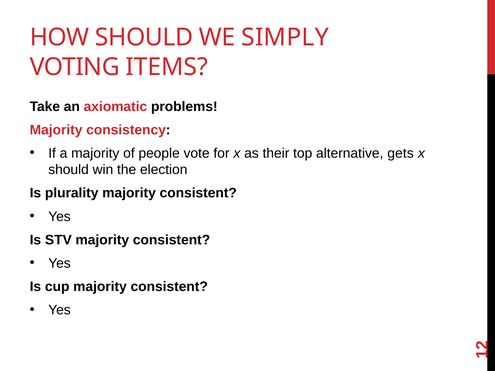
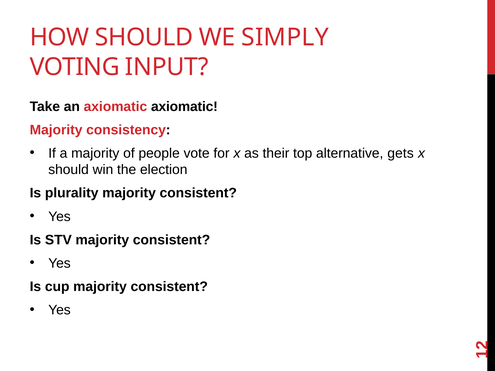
ITEMS: ITEMS -> INPUT
axiomatic problems: problems -> axiomatic
